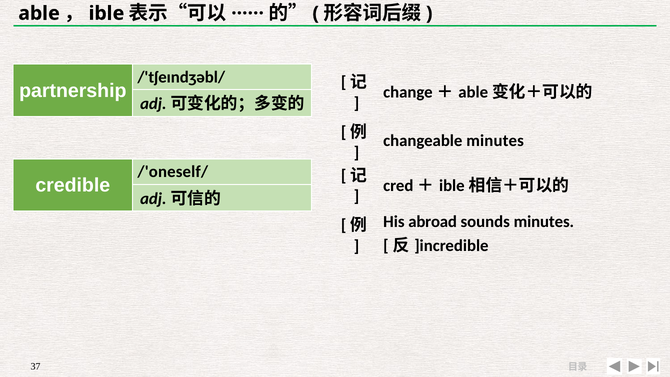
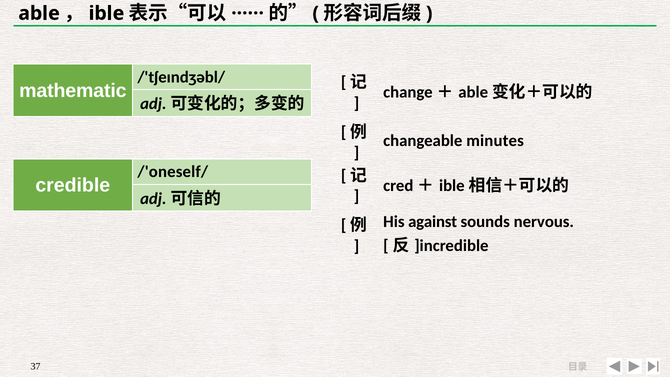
partnership: partnership -> mathematic
abroad: abroad -> against
sounds minutes: minutes -> nervous
